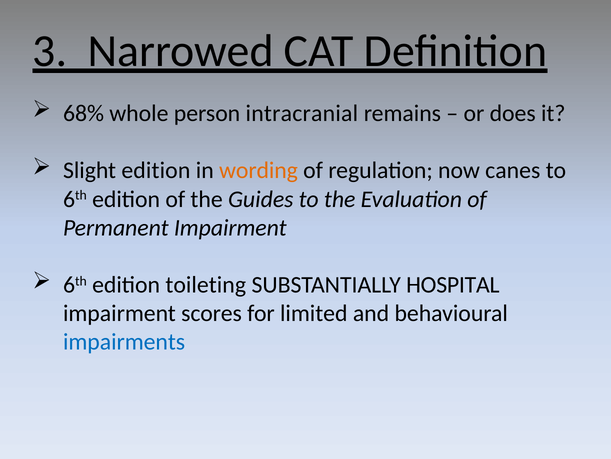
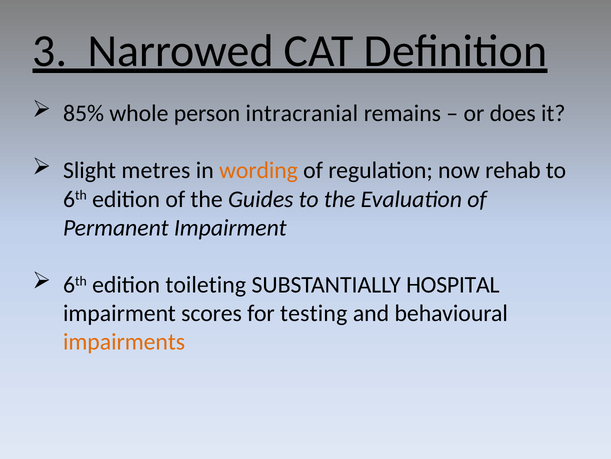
68%: 68% -> 85%
Slight edition: edition -> metres
canes: canes -> rehab
limited: limited -> testing
impairments colour: blue -> orange
